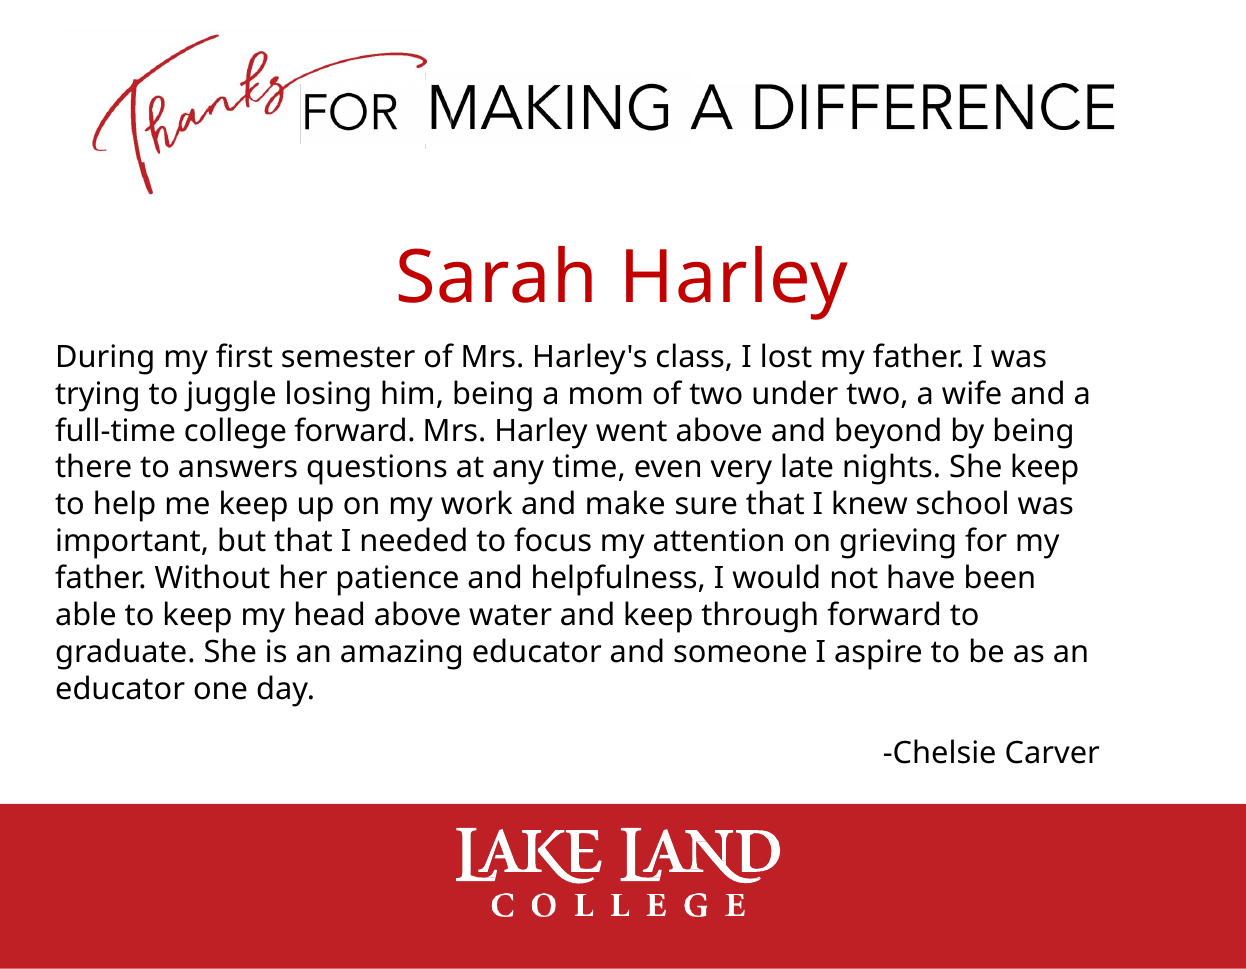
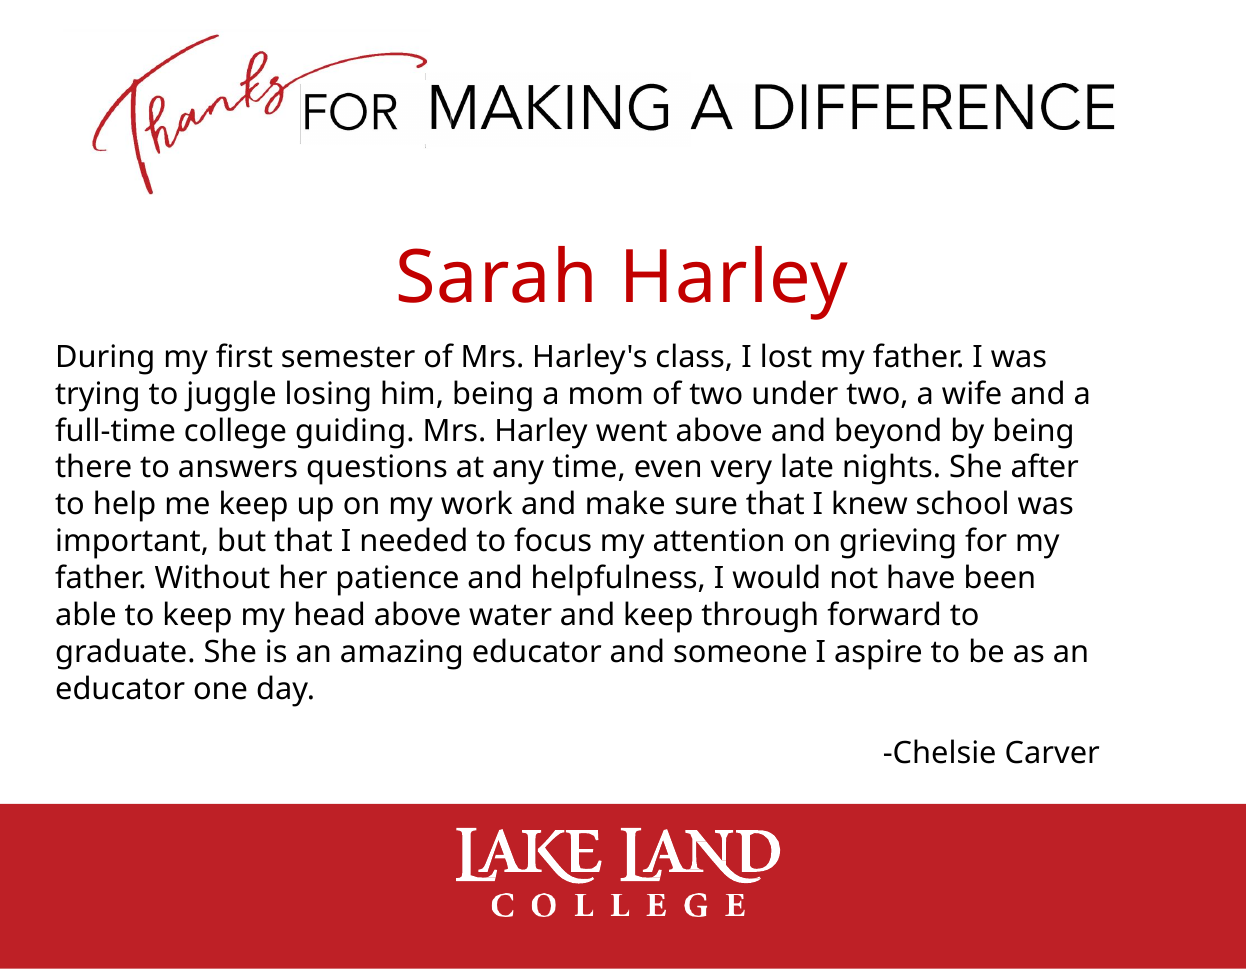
college forward: forward -> guiding
She keep: keep -> after
